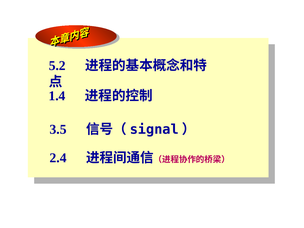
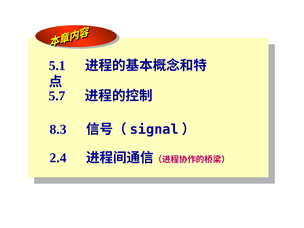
5.2: 5.2 -> 5.1
1.4: 1.4 -> 5.7
3.5: 3.5 -> 8.3
